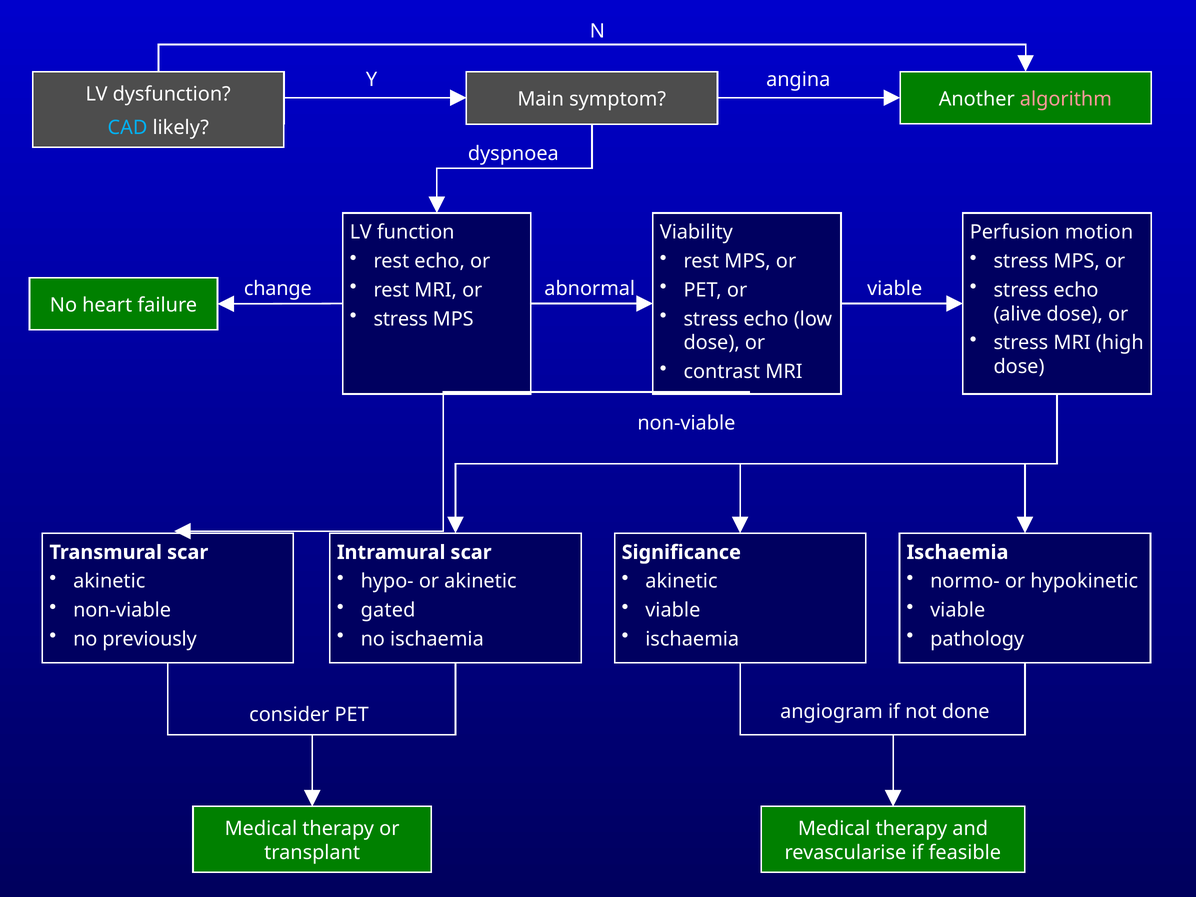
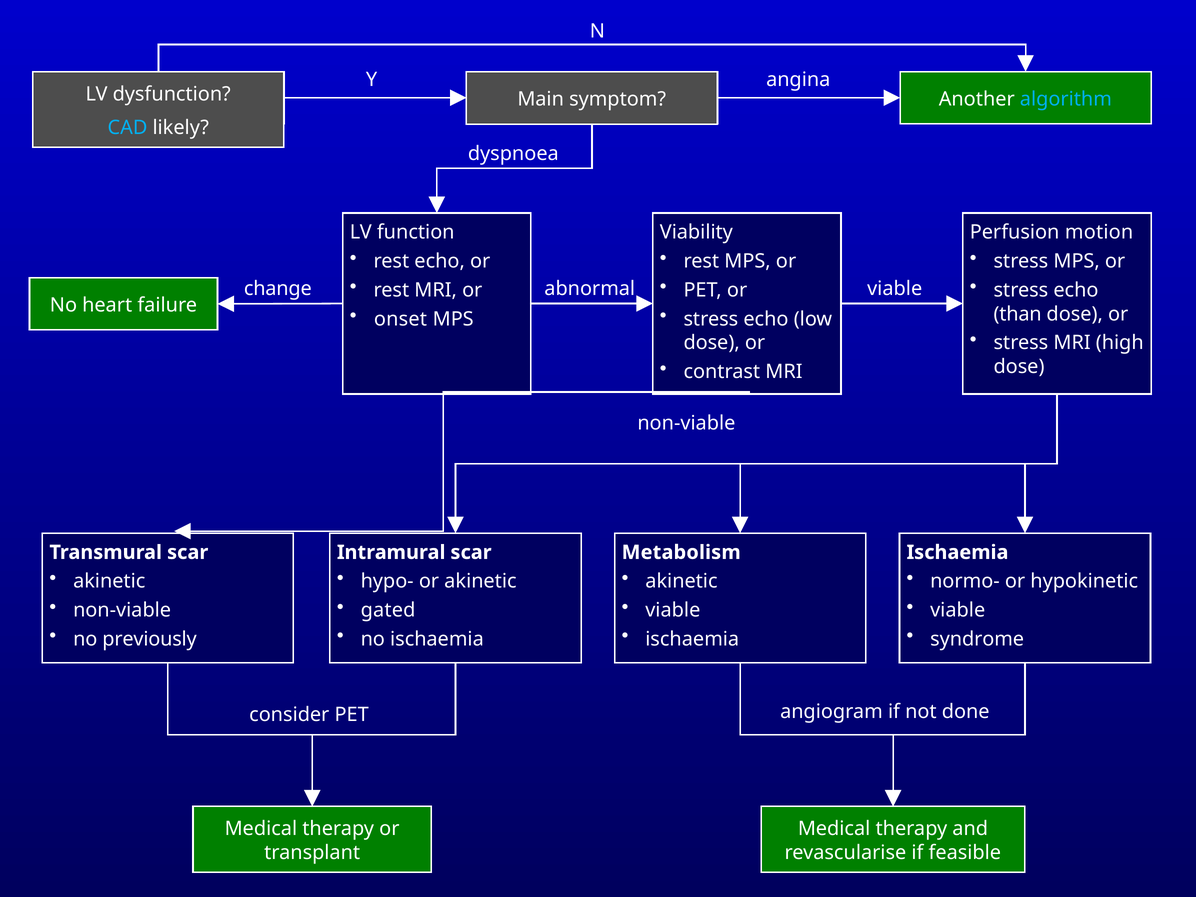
algorithm colour: pink -> light blue
alive: alive -> than
stress at (401, 319): stress -> onset
Significance: Significance -> Metabolism
pathology: pathology -> syndrome
